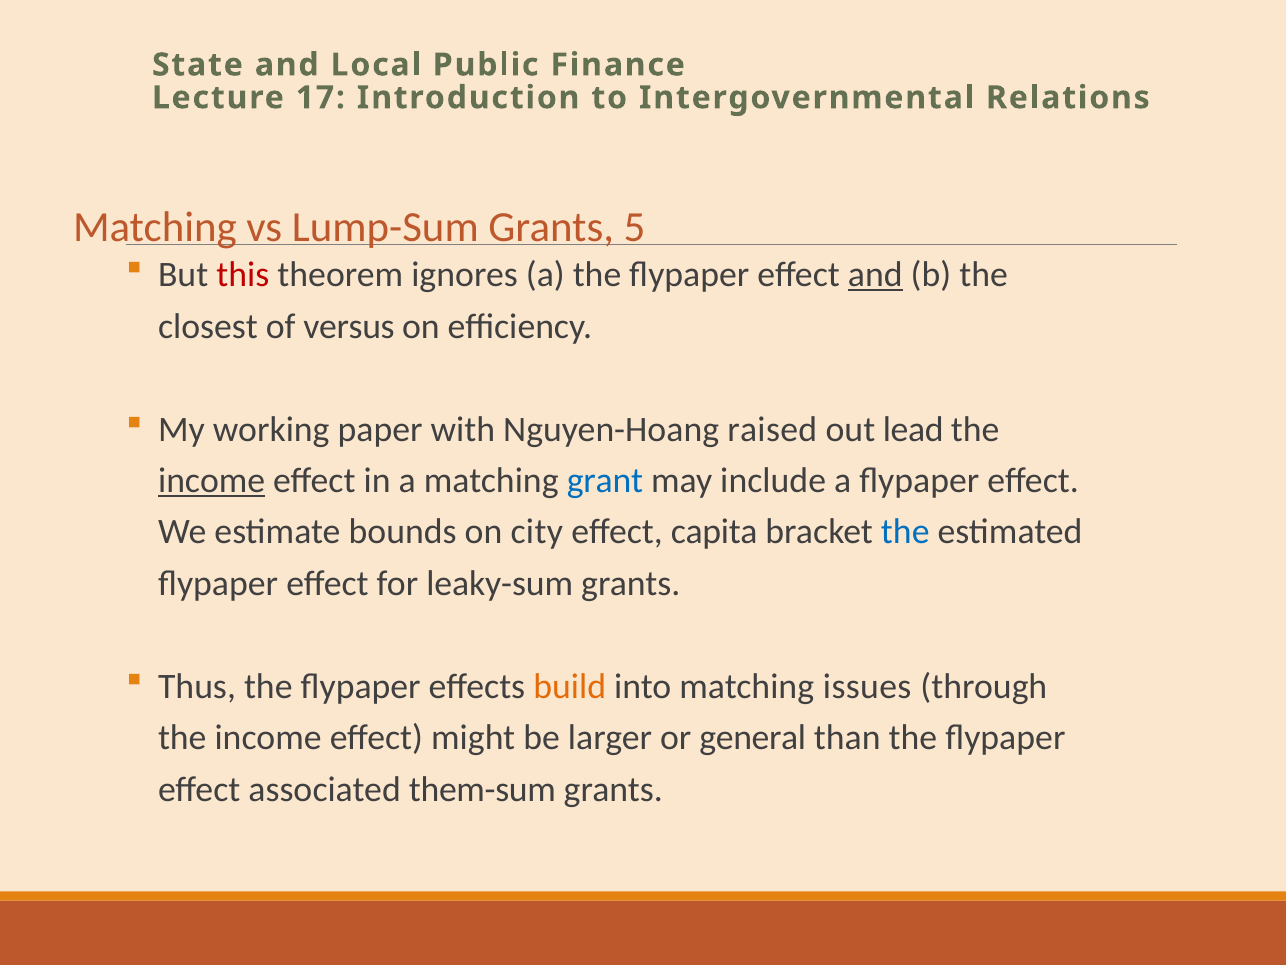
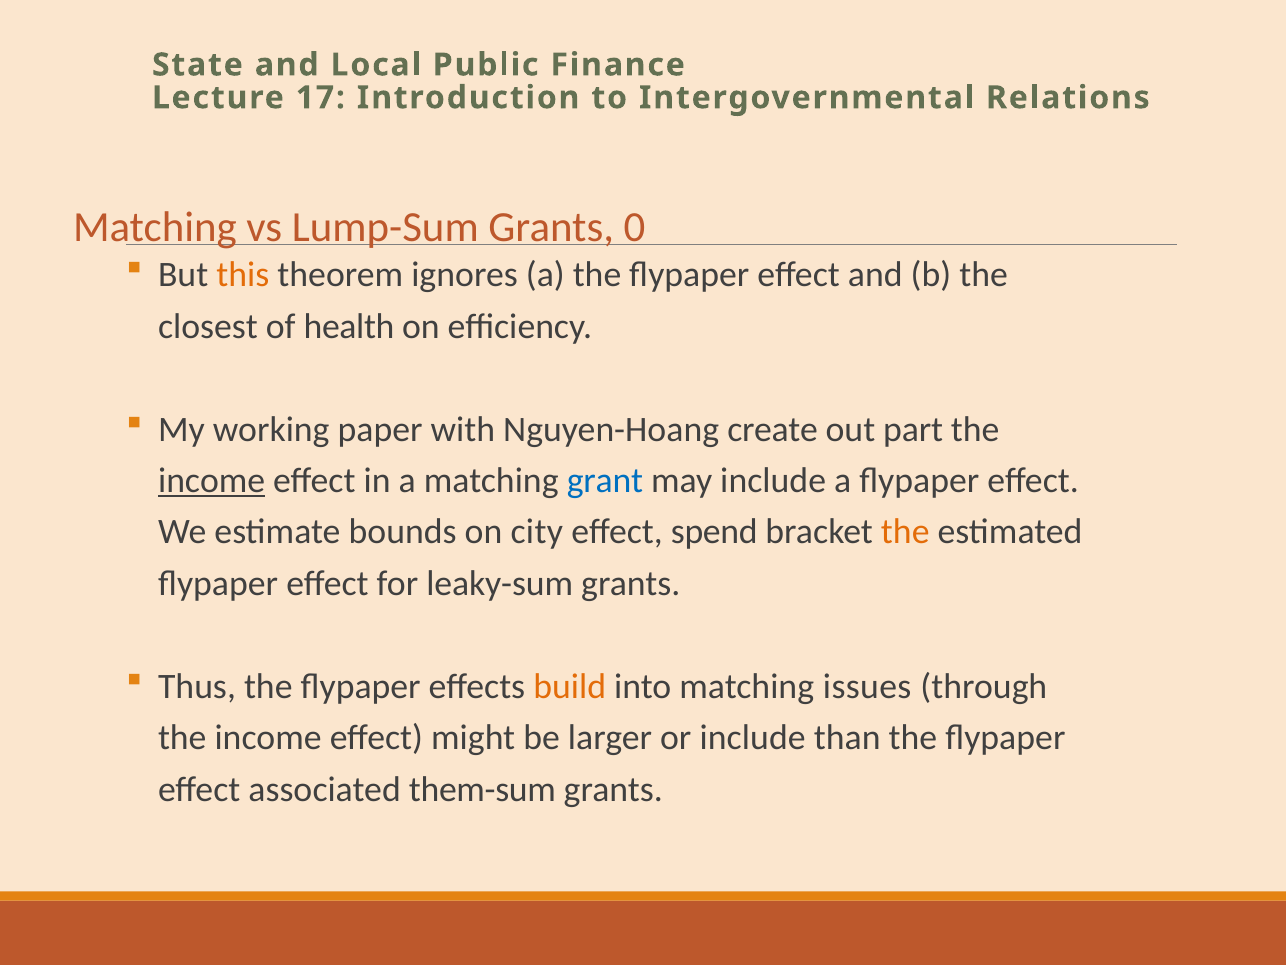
5: 5 -> 0
this colour: red -> orange
and at (875, 275) underline: present -> none
versus: versus -> health
raised: raised -> create
lead: lead -> part
capita: capita -> spend
the at (905, 532) colour: blue -> orange
or general: general -> include
